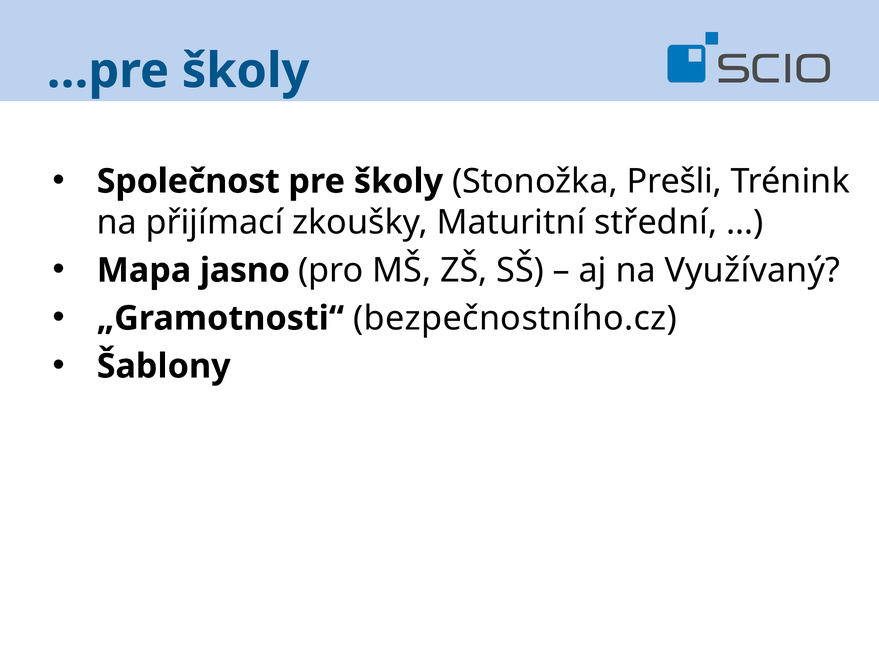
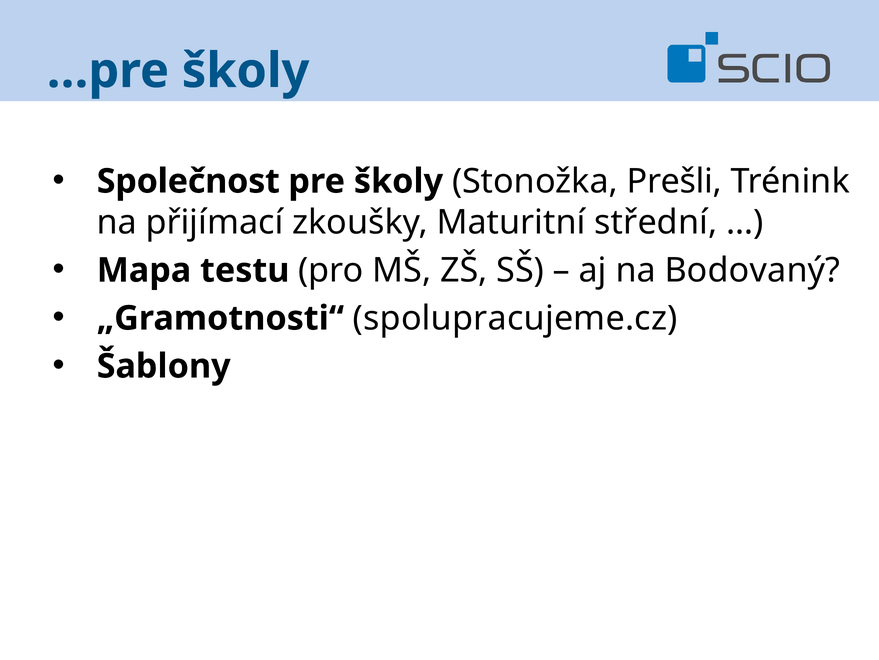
jasno: jasno -> testu
Využívaný: Využívaný -> Bodovaný
bezpečnostního.cz: bezpečnostního.cz -> spolupracujeme.cz
